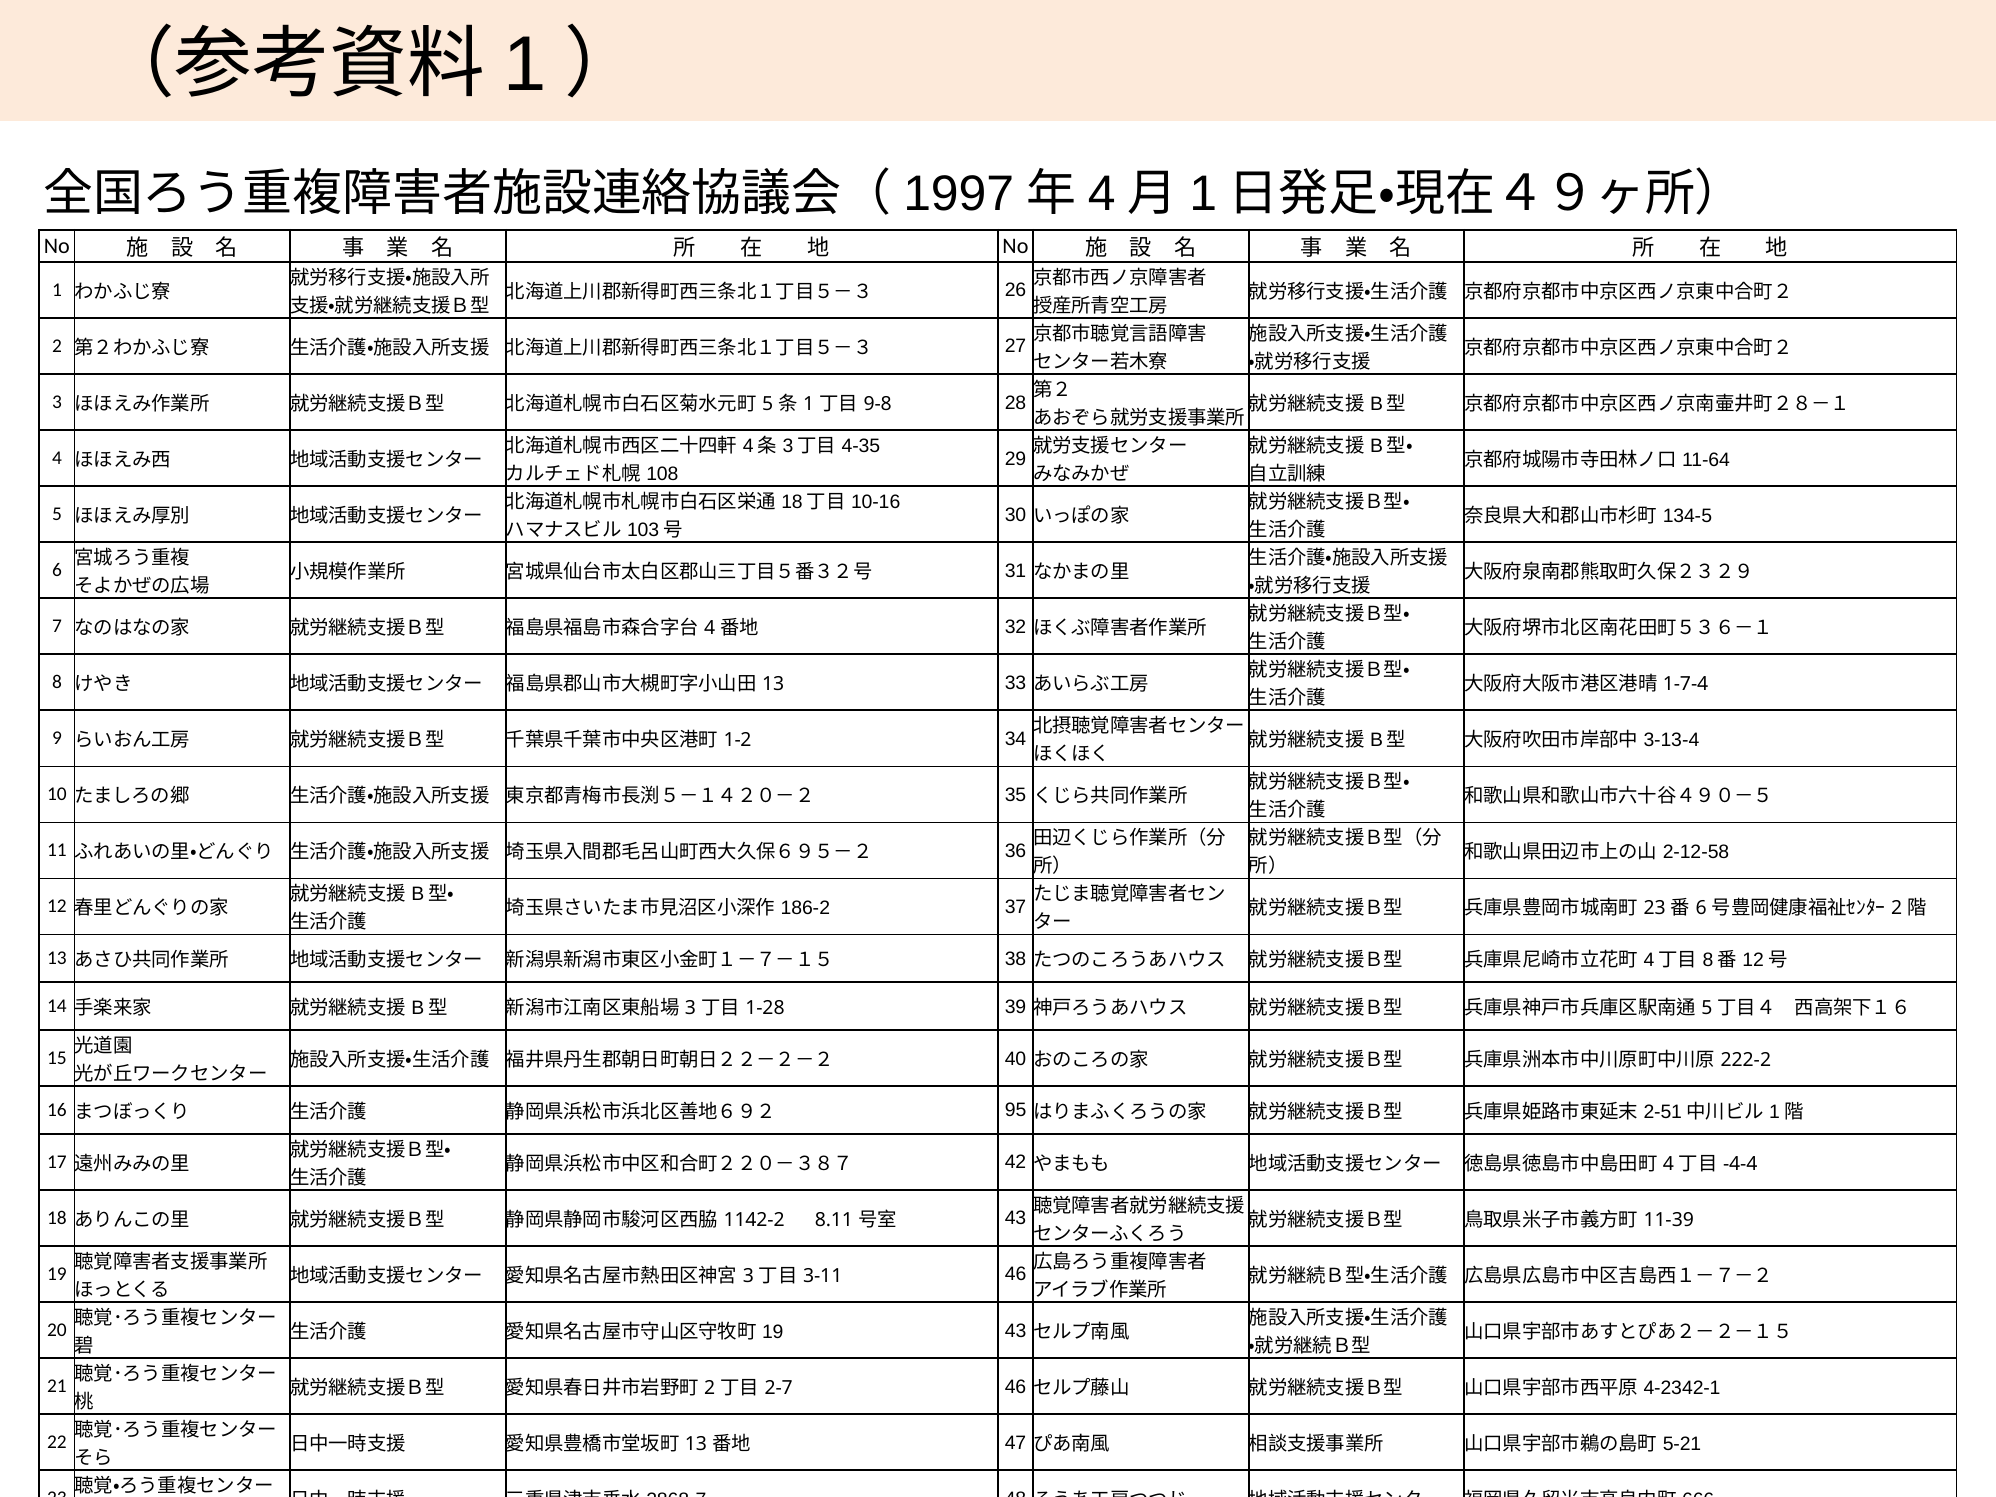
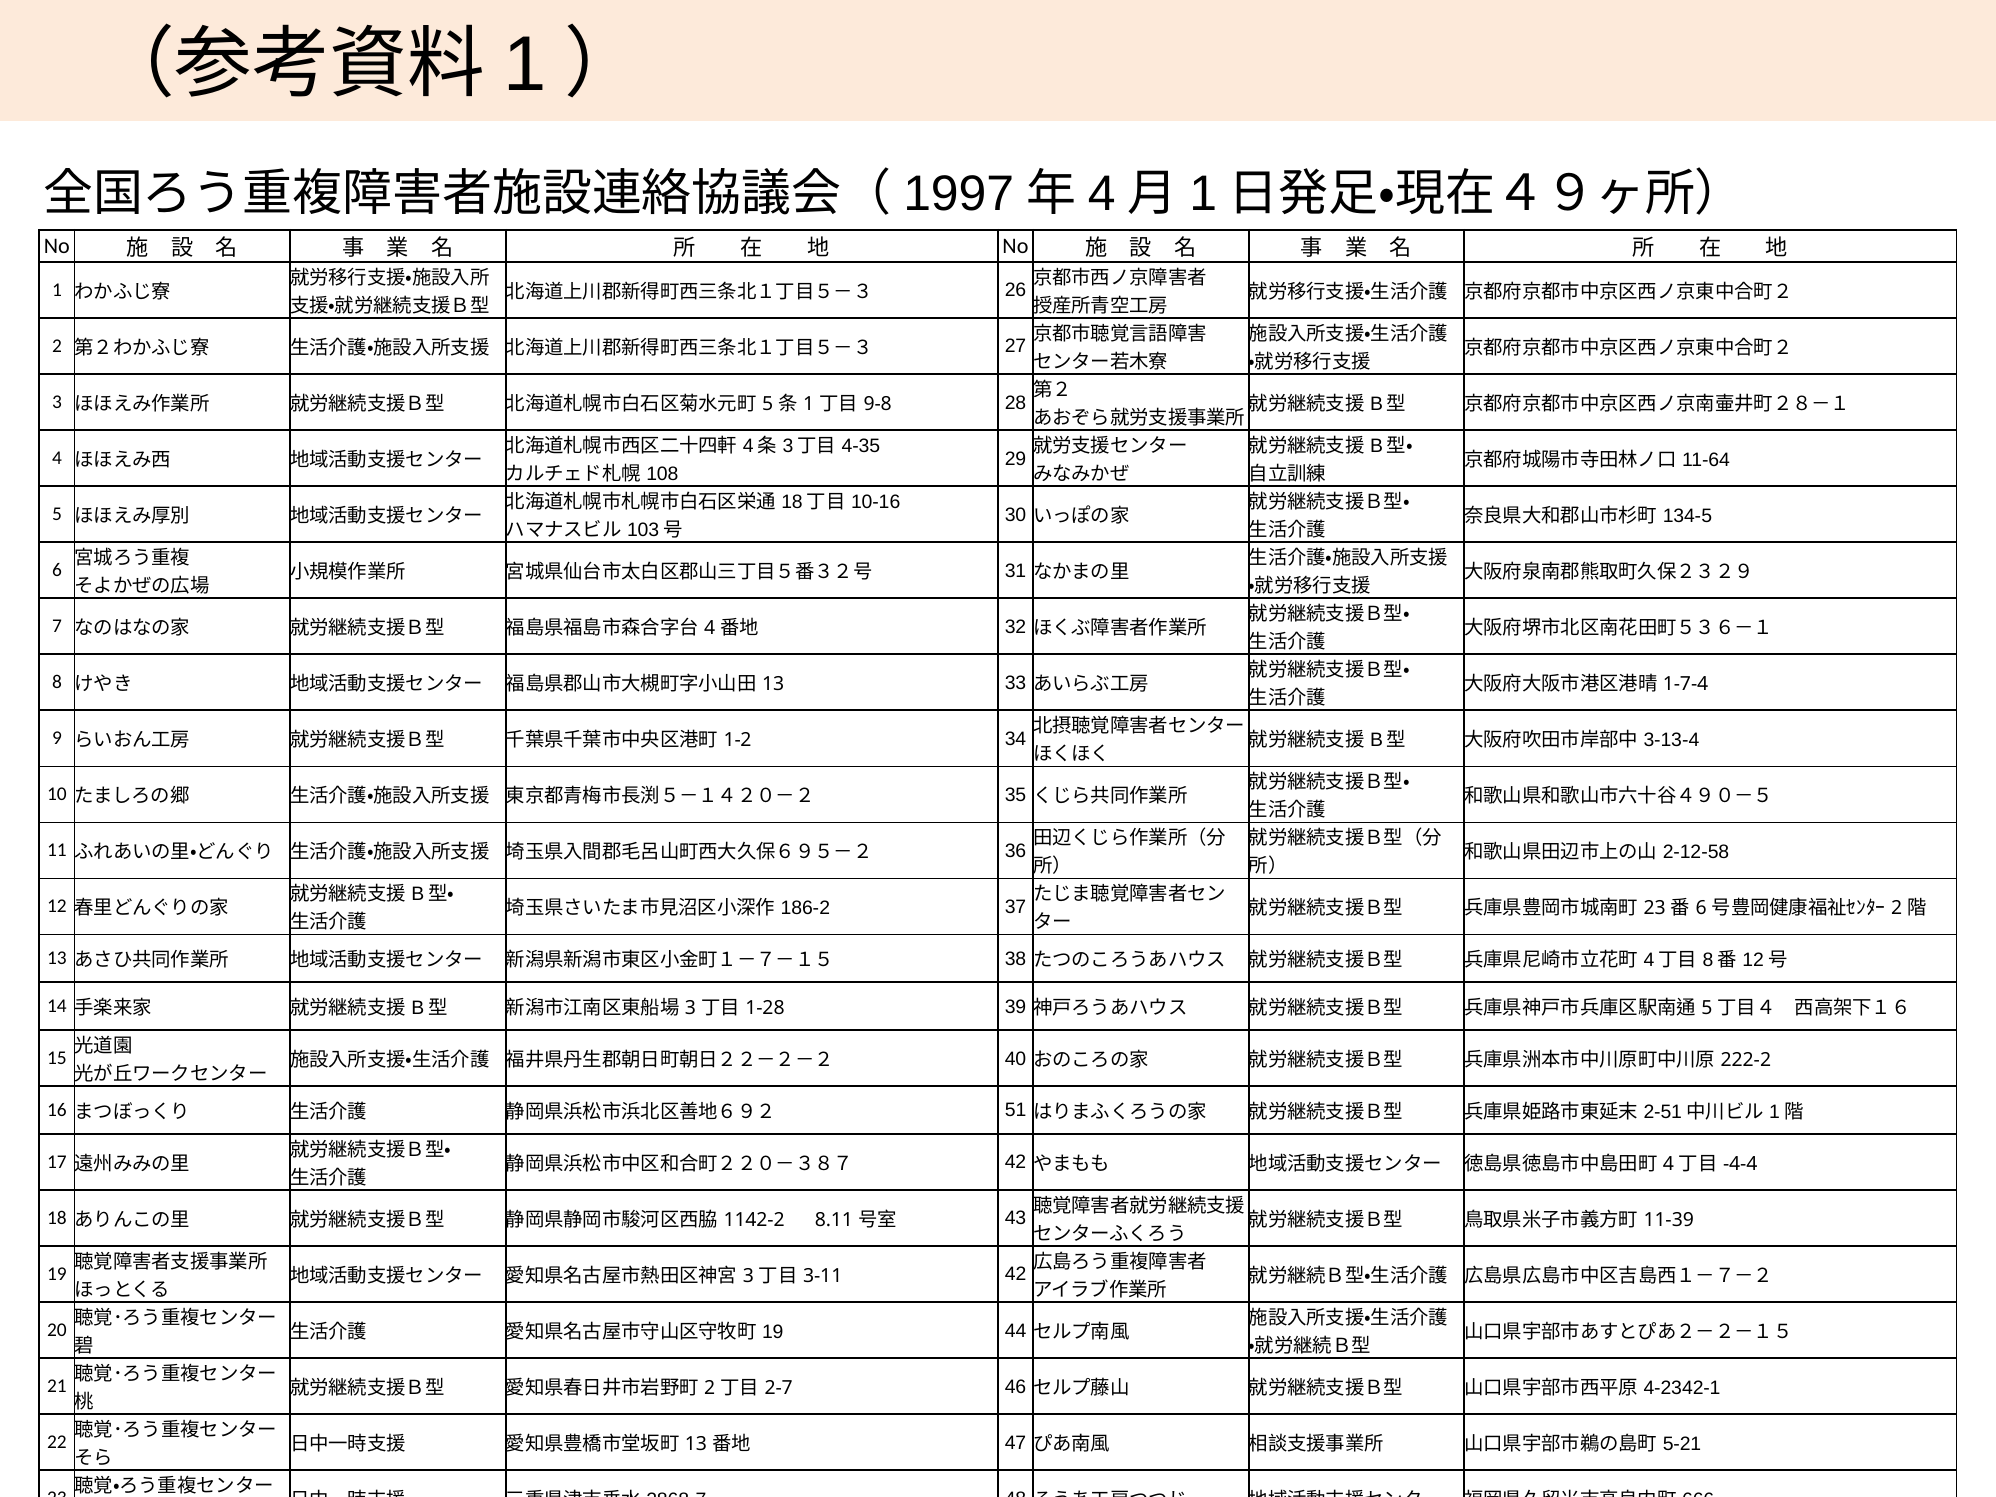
95: 95 -> 51
46 at (1016, 1275): 46 -> 42
19 43: 43 -> 44
